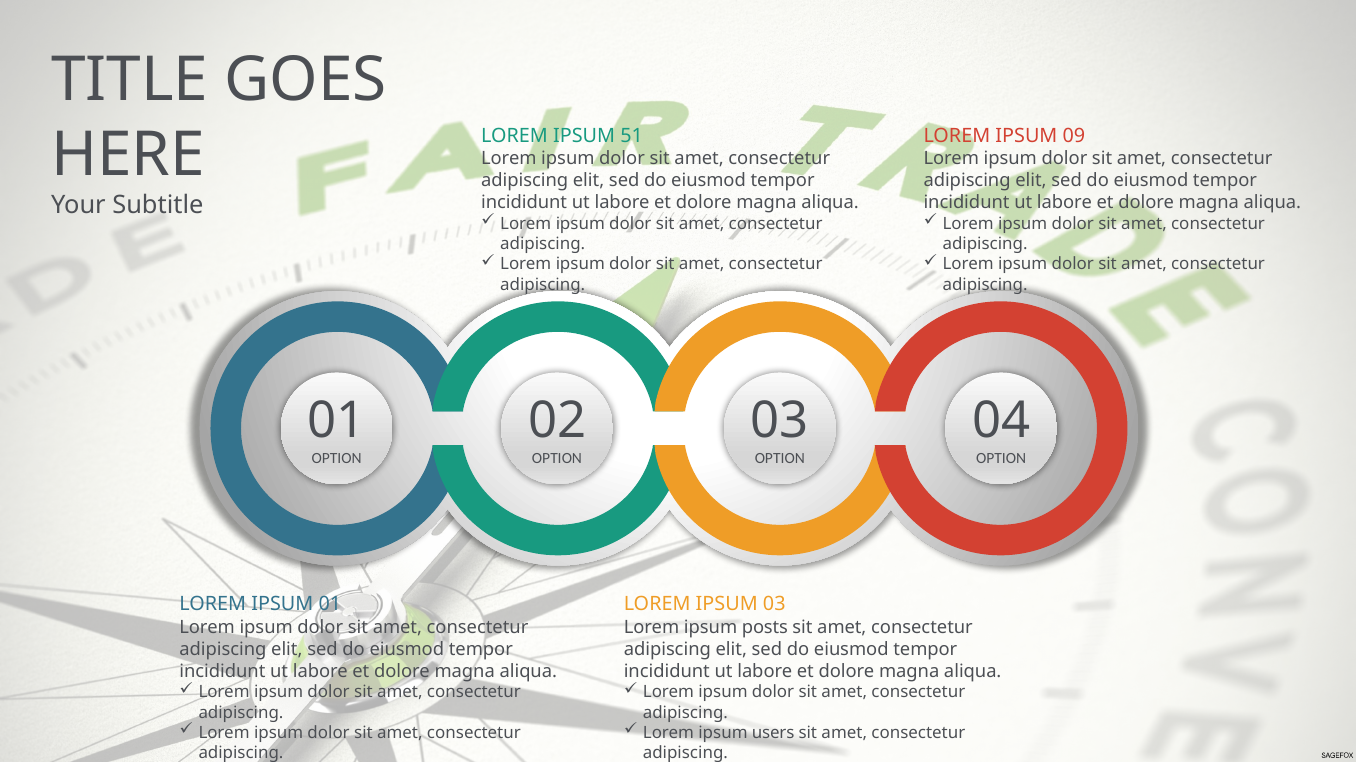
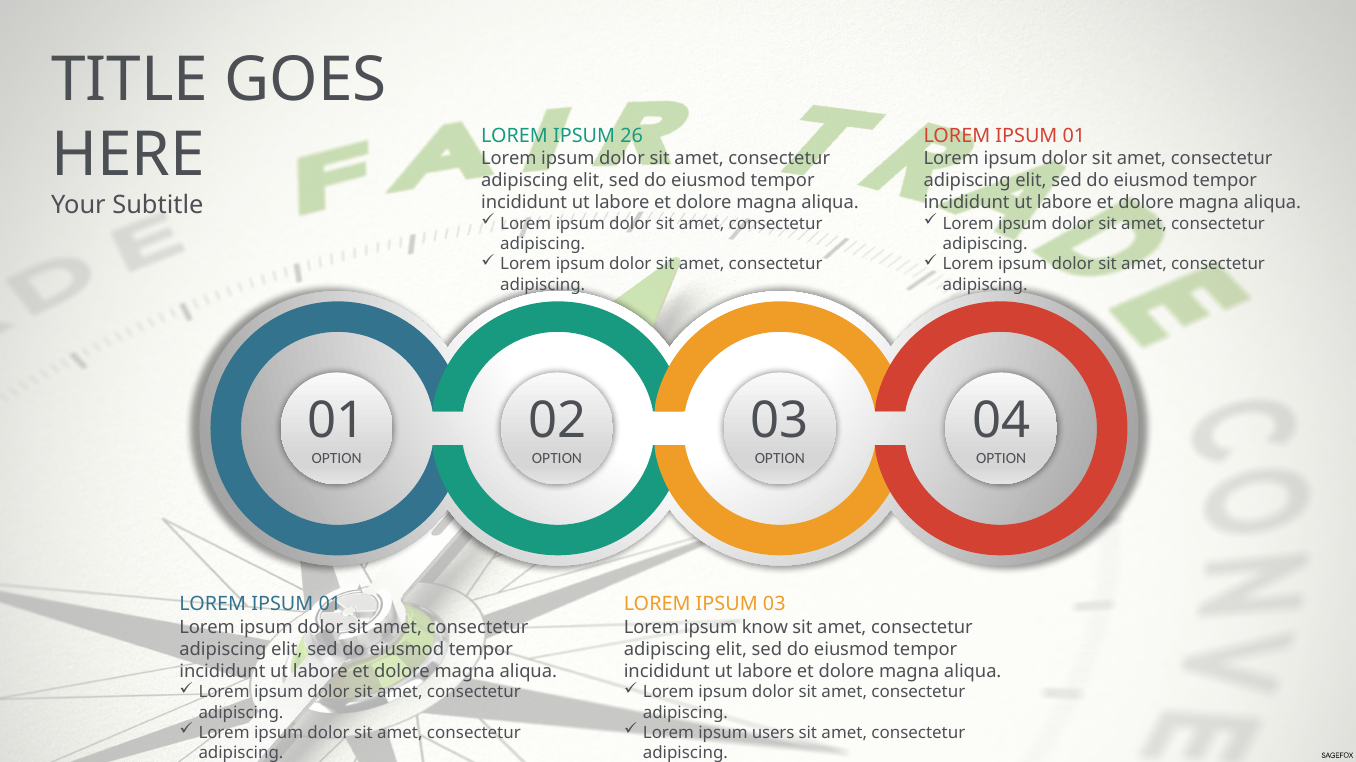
51: 51 -> 26
09 at (1074, 136): 09 -> 01
posts: posts -> know
